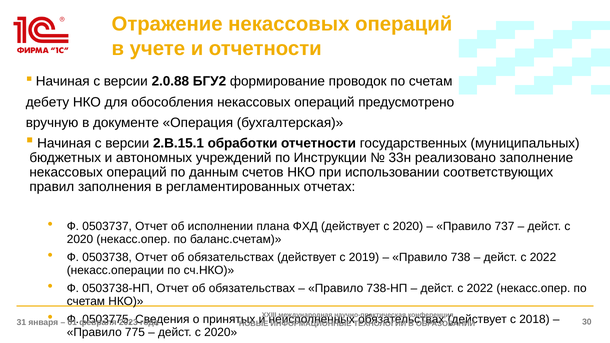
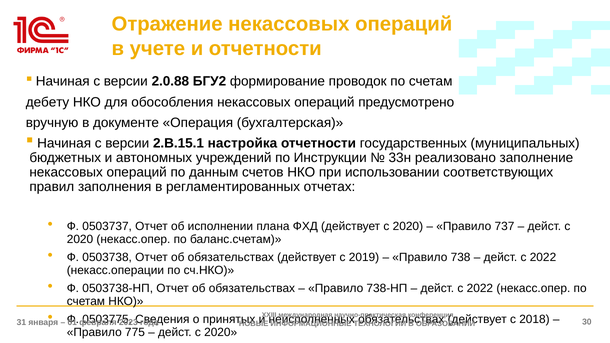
обработки: обработки -> настройка
